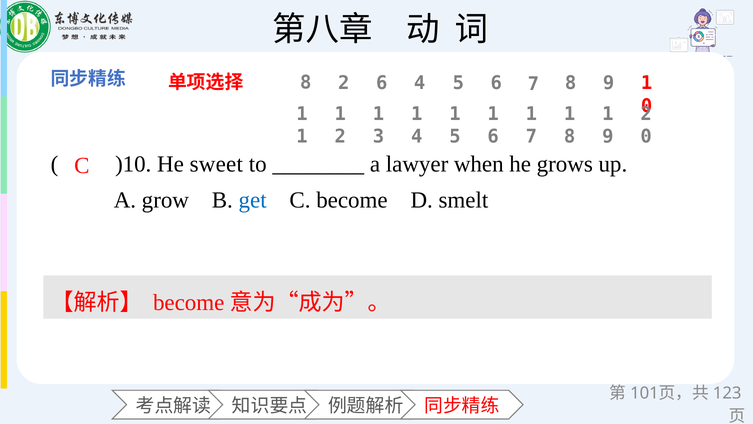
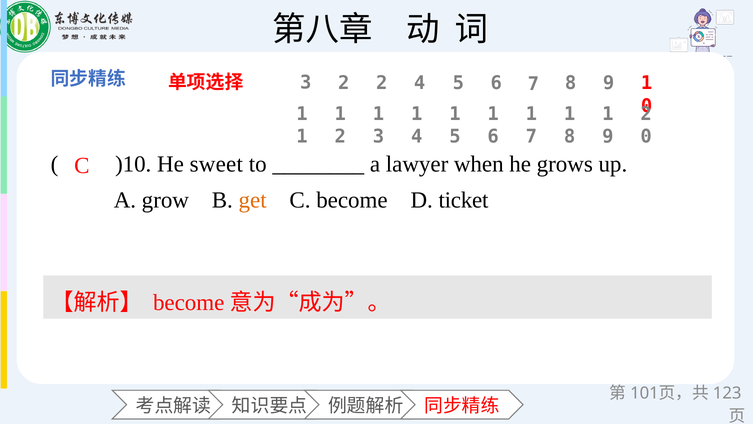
8 at (306, 82): 8 -> 3
2 6: 6 -> 2
get colour: blue -> orange
smelt: smelt -> ticket
